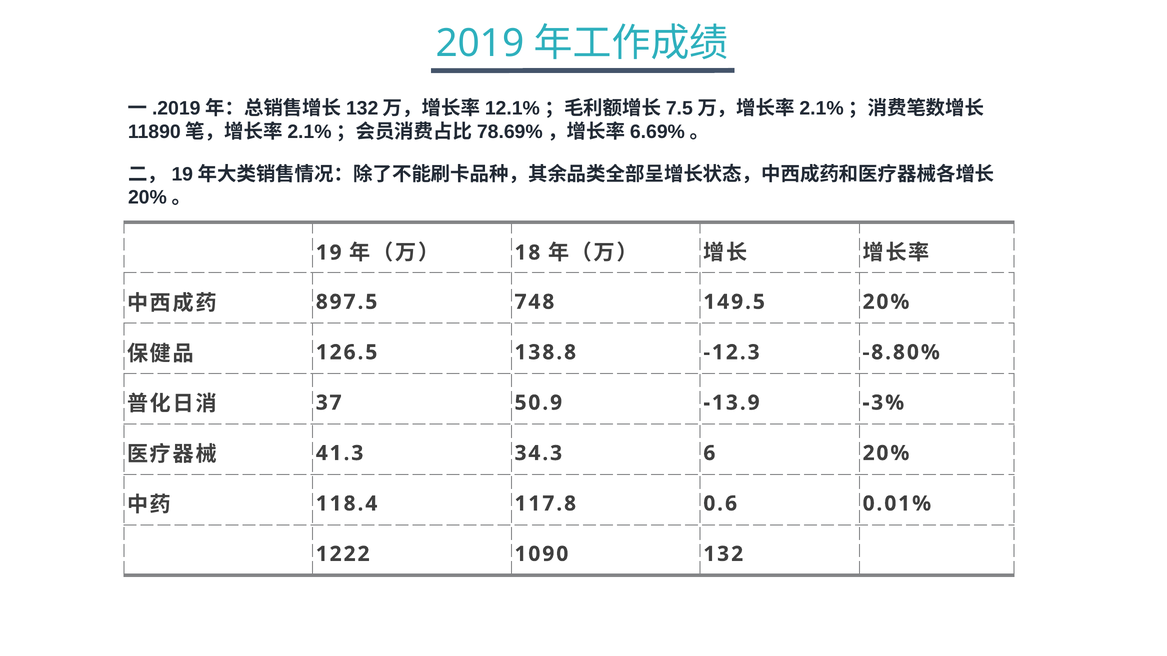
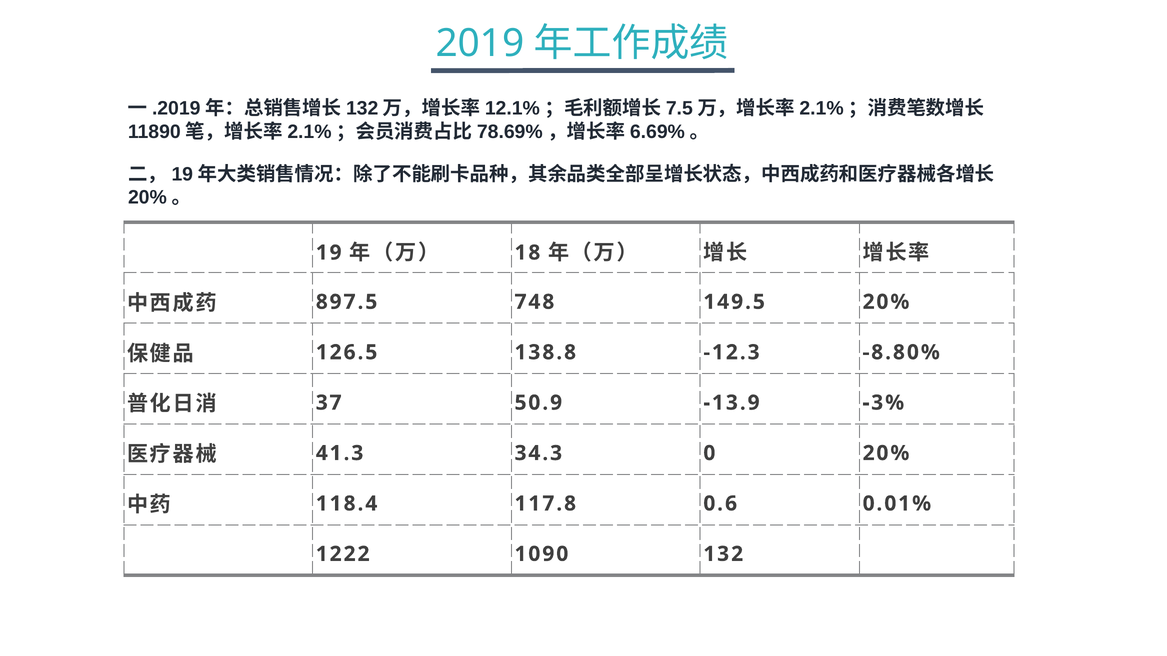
6: 6 -> 0
